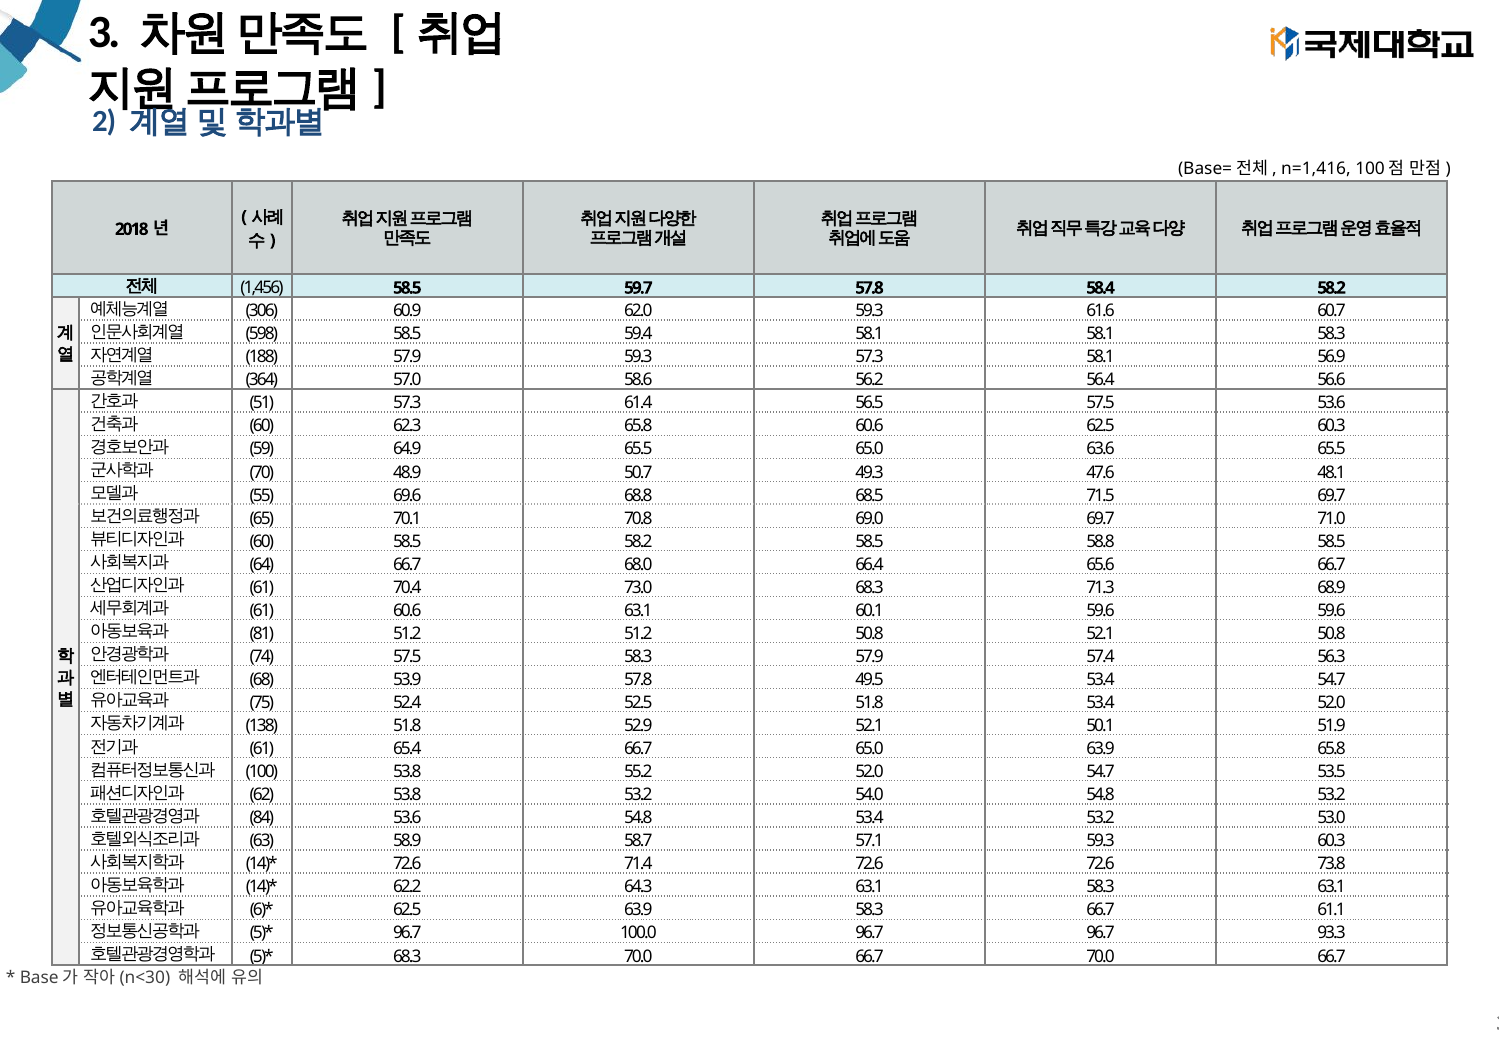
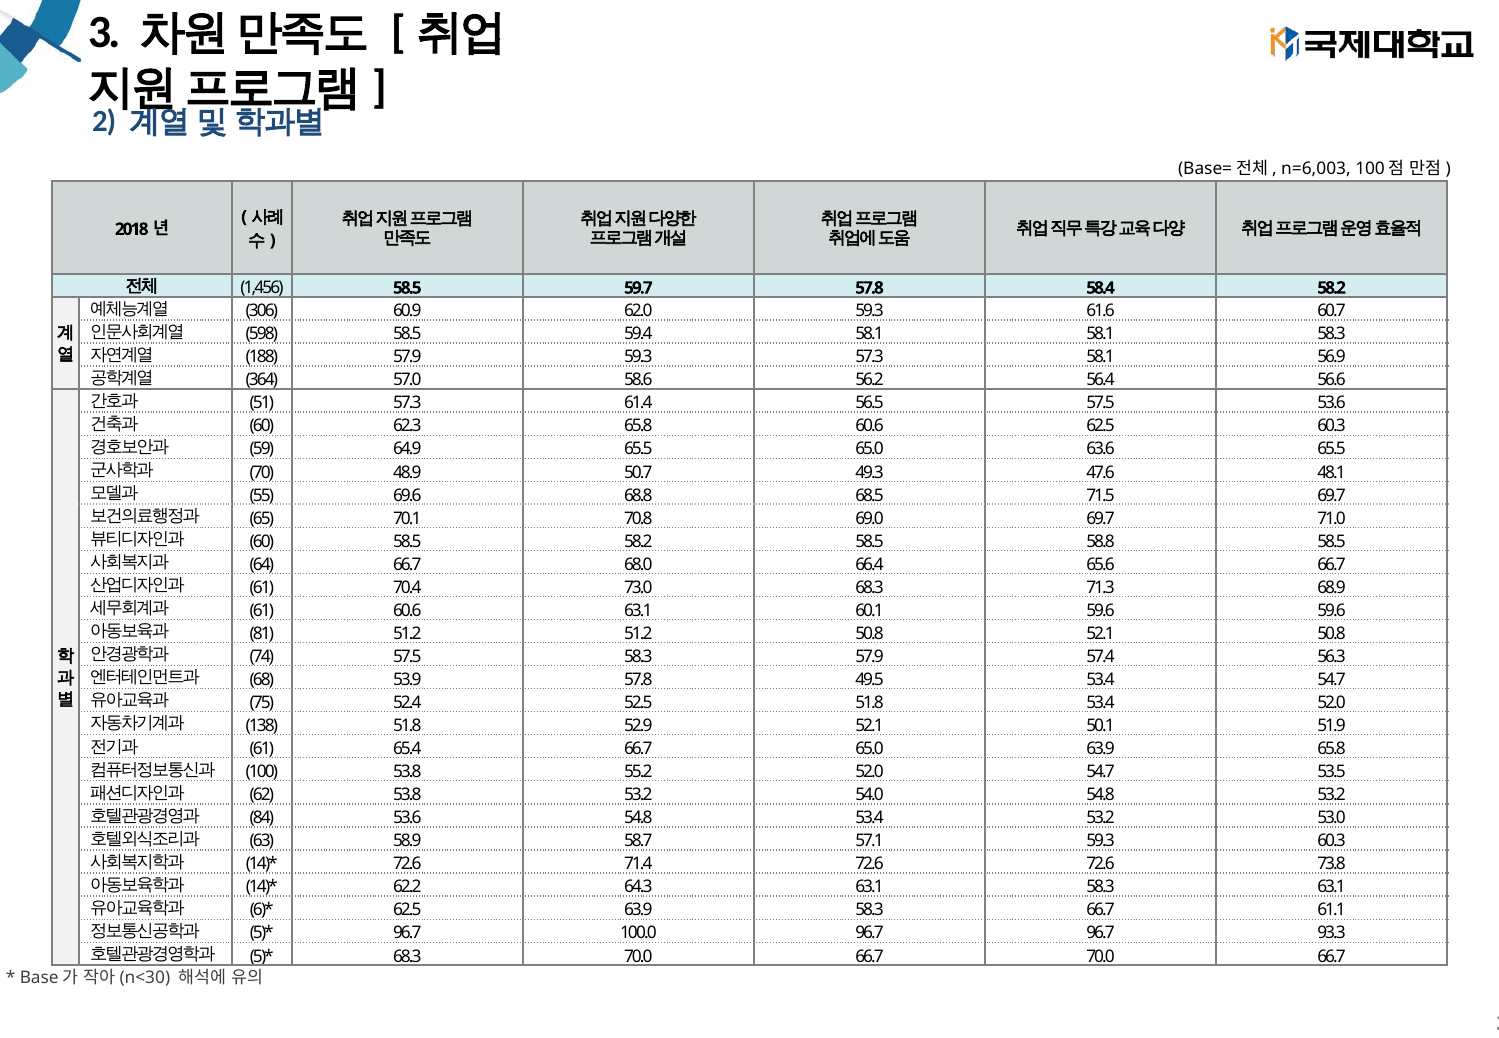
n=1,416: n=1,416 -> n=6,003
